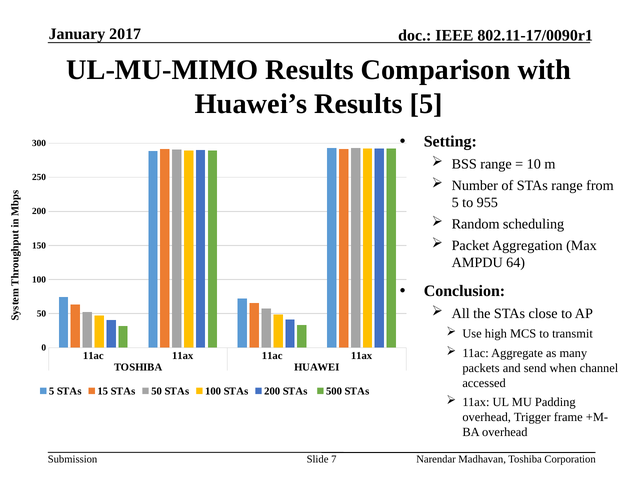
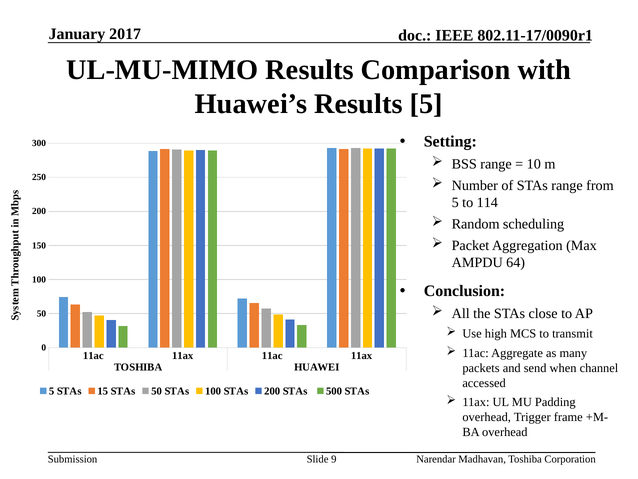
955: 955 -> 114
7: 7 -> 9
